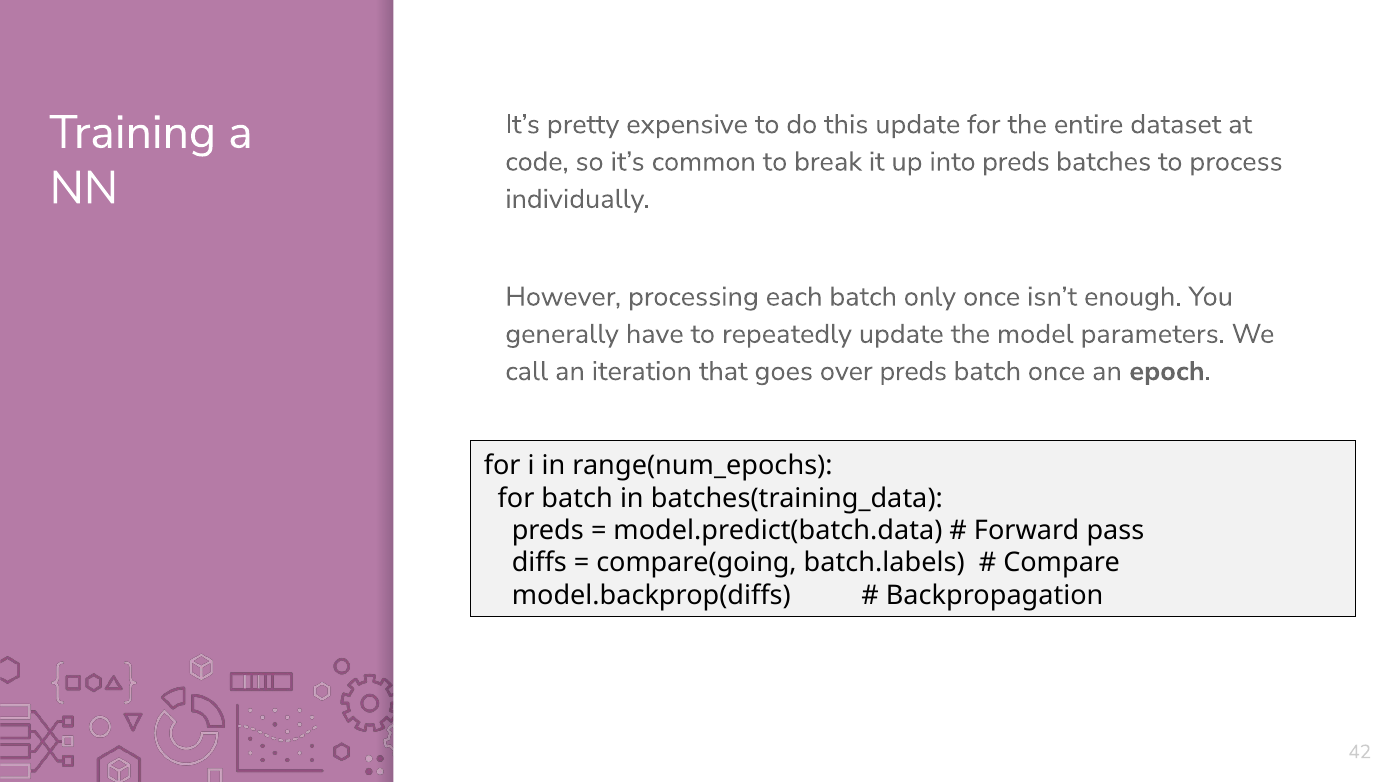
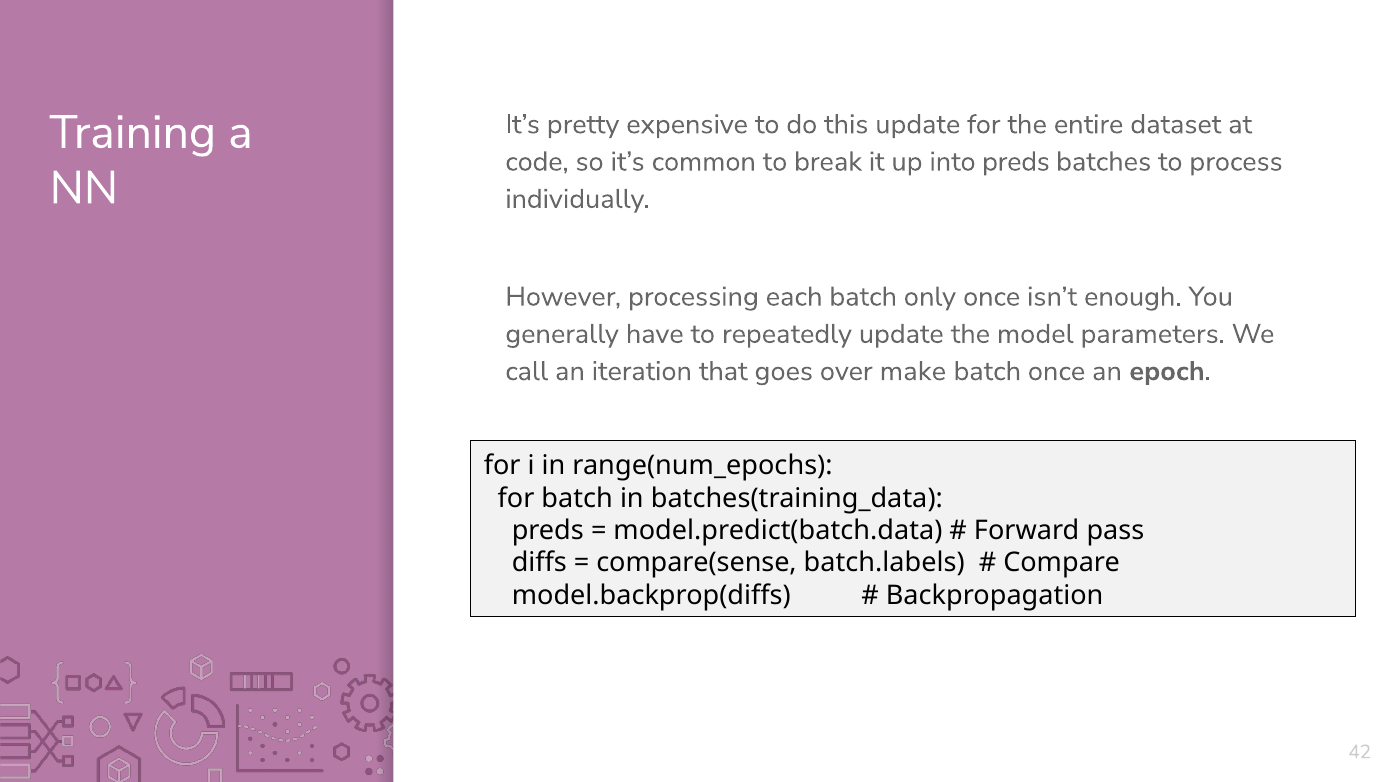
over preds: preds -> make
compare(going: compare(going -> compare(sense
